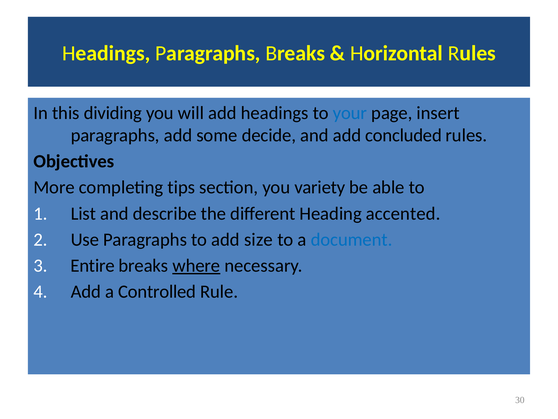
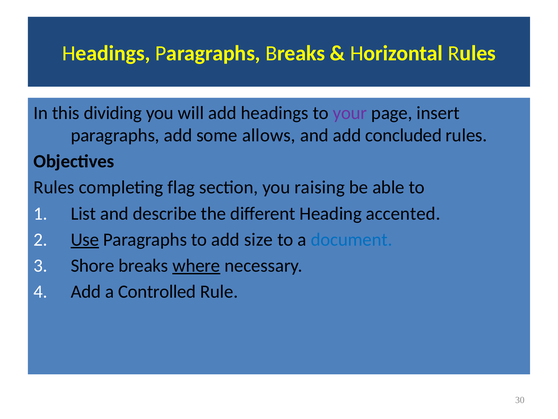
your colour: blue -> purple
decide: decide -> allows
More at (54, 187): More -> Rules
tips: tips -> flag
variety: variety -> raising
Use underline: none -> present
Entire: Entire -> Shore
